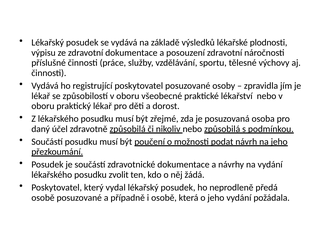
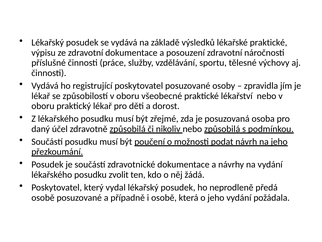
lékařské plodnosti: plodnosti -> praktické
